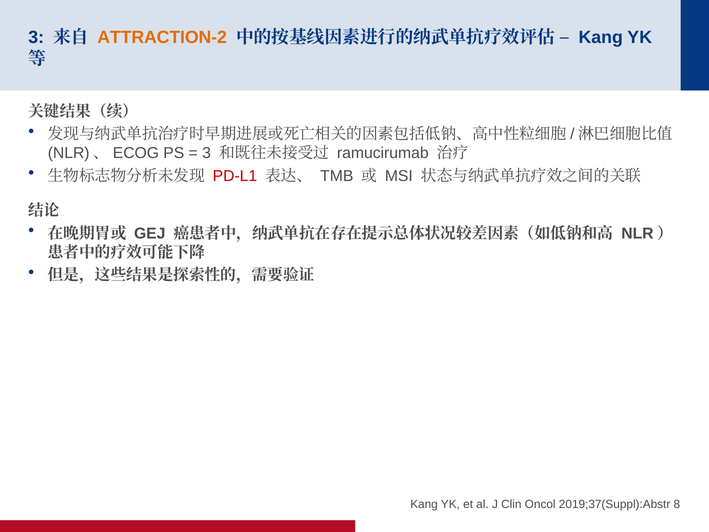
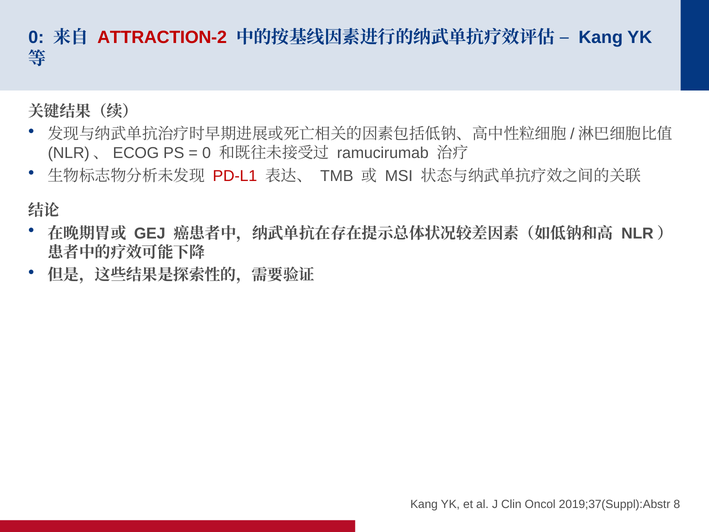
3 at (36, 38): 3 -> 0
ATTRACTION-2 colour: orange -> red
3 at (207, 153): 3 -> 0
